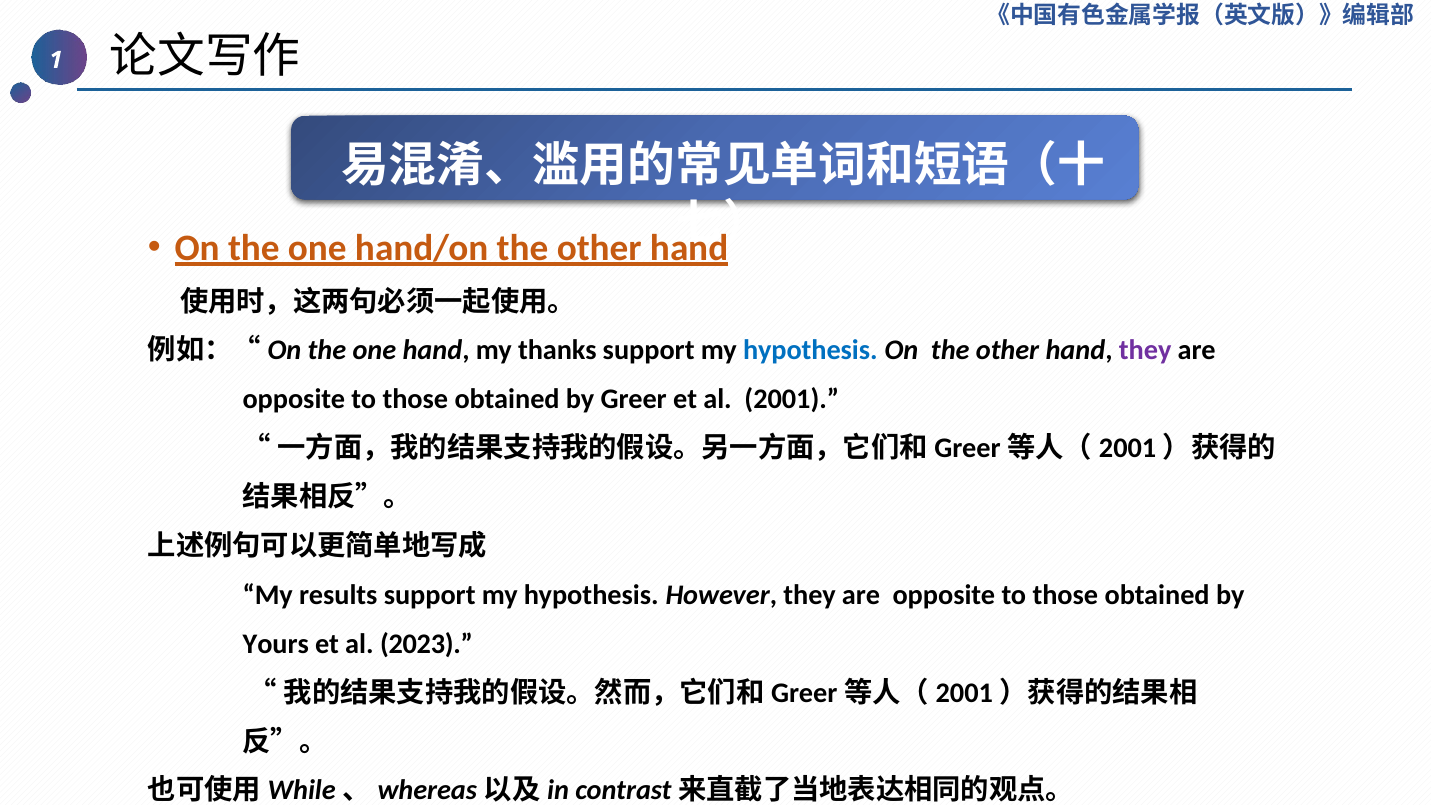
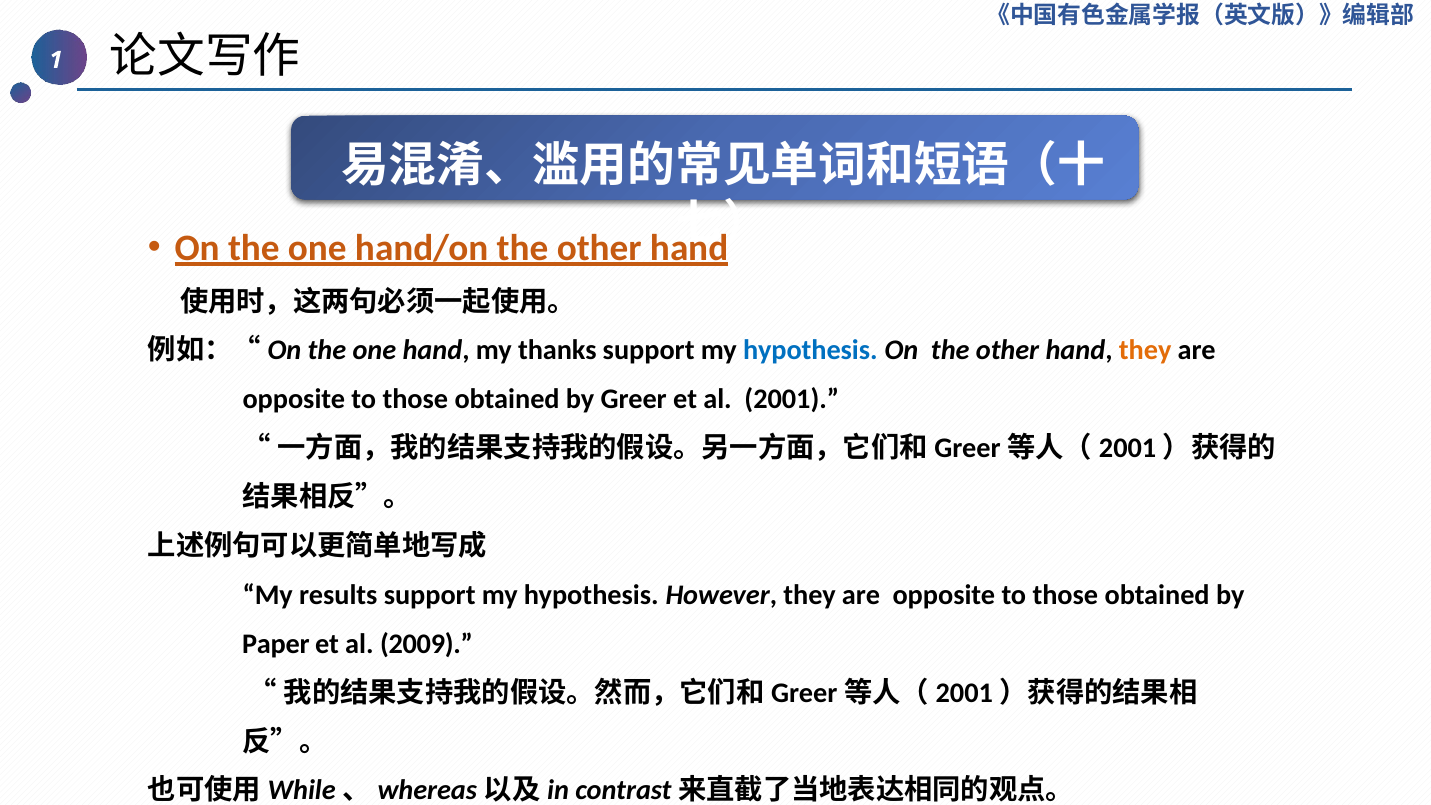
they at (1145, 351) colour: purple -> orange
Yours: Yours -> Paper
2023: 2023 -> 2009
